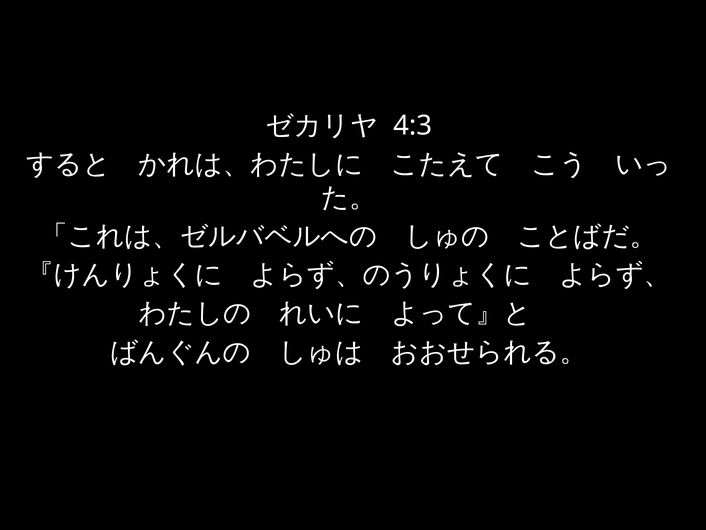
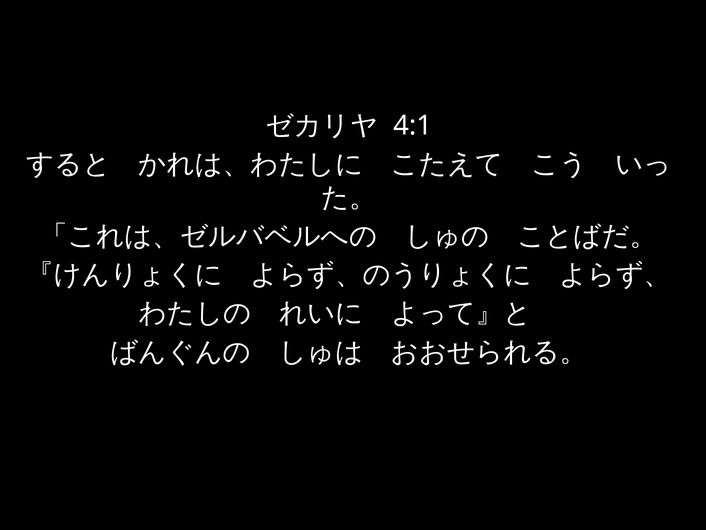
4:3: 4:3 -> 4:1
